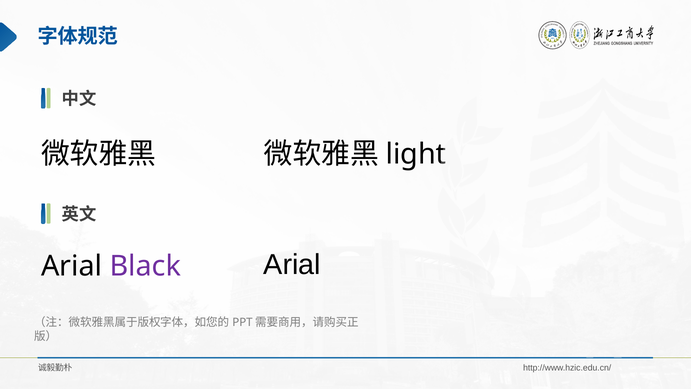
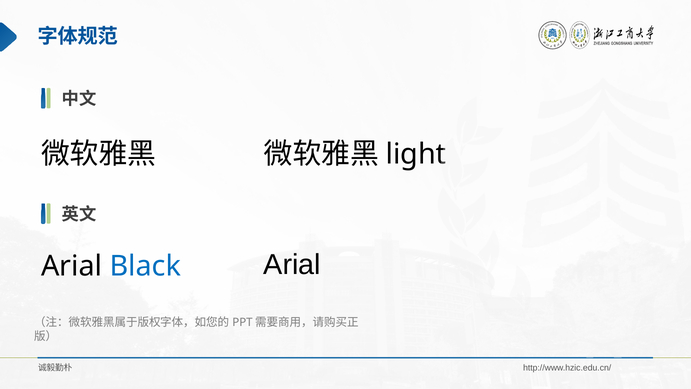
Black colour: purple -> blue
